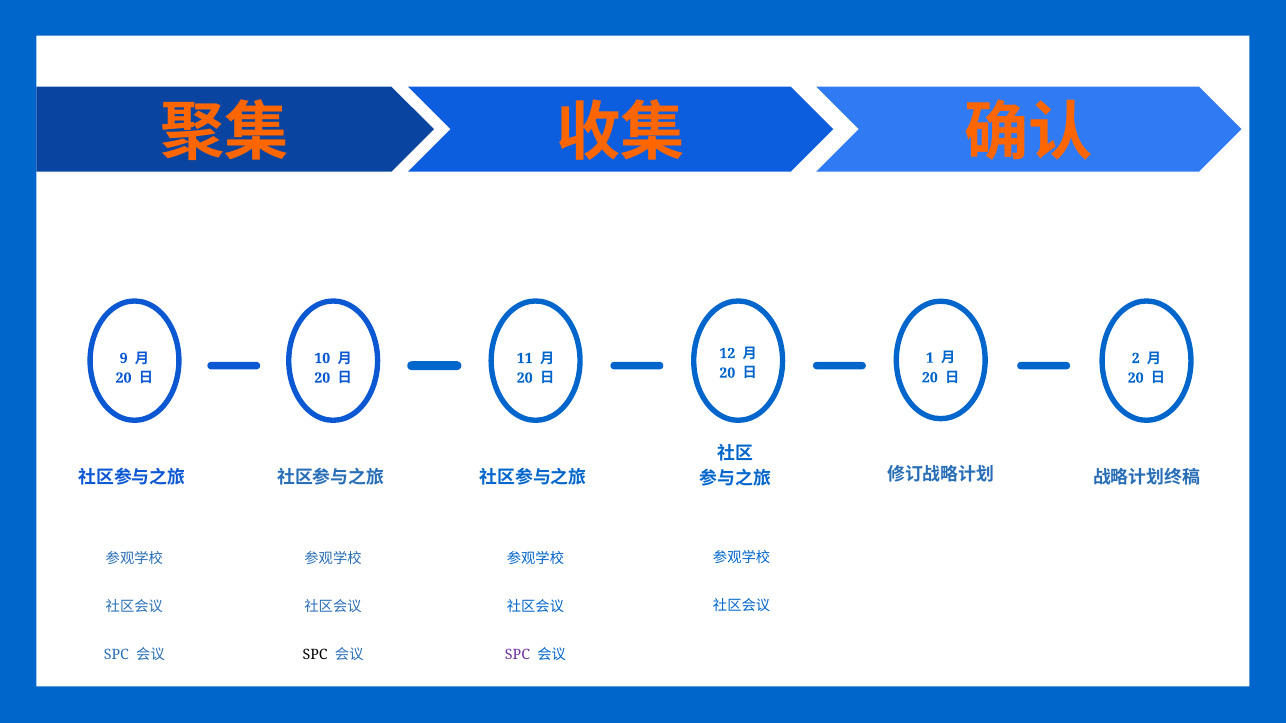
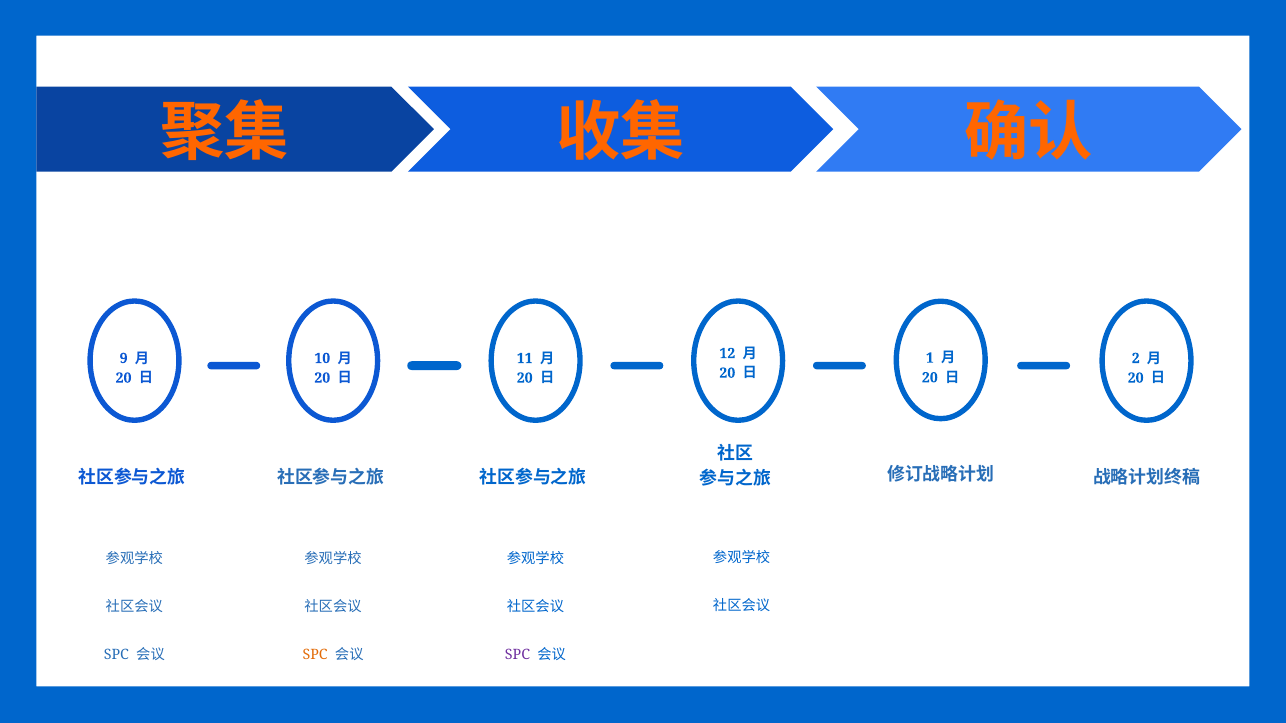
SPC at (315, 656) colour: black -> orange
